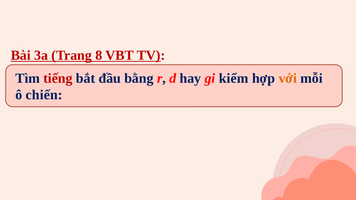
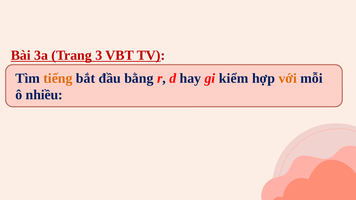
8: 8 -> 3
tiếng colour: red -> orange
chiến: chiến -> nhiều
